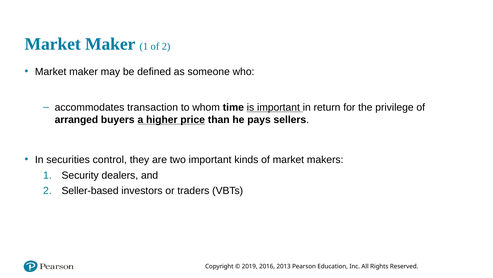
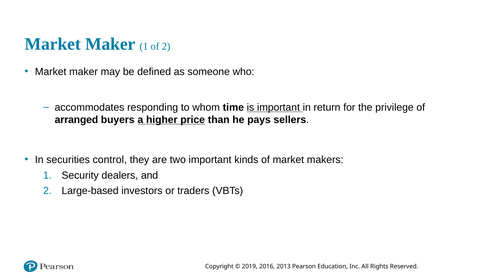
transaction: transaction -> responding
Seller-based: Seller-based -> Large-based
